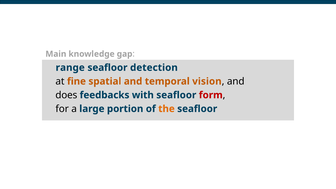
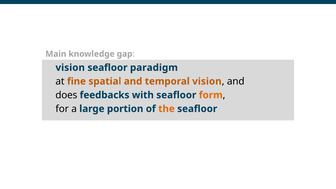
range at (70, 68): range -> vision
detection: detection -> paradigm
form colour: red -> orange
